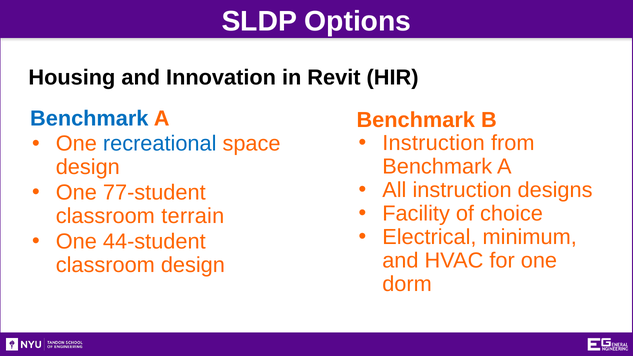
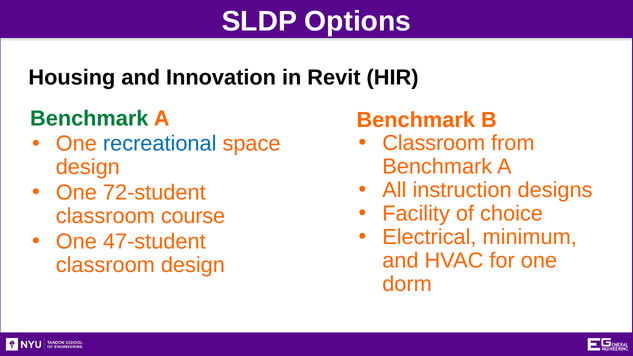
Benchmark at (89, 119) colour: blue -> green
Instruction at (434, 143): Instruction -> Classroom
77-student: 77-student -> 72-student
terrain: terrain -> course
44-student: 44-student -> 47-student
